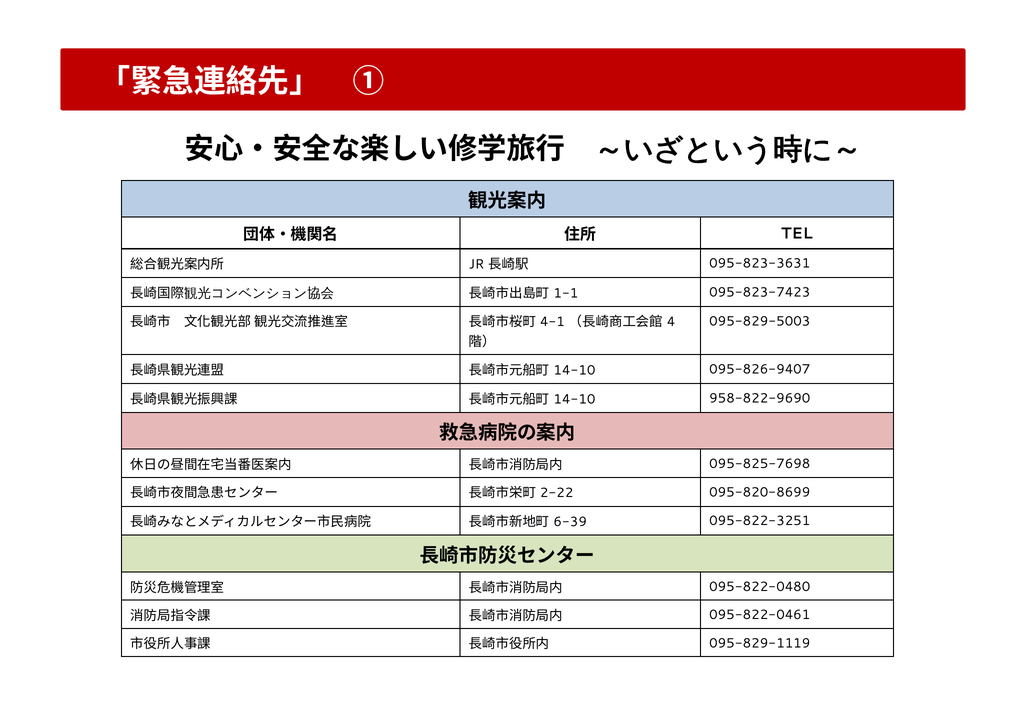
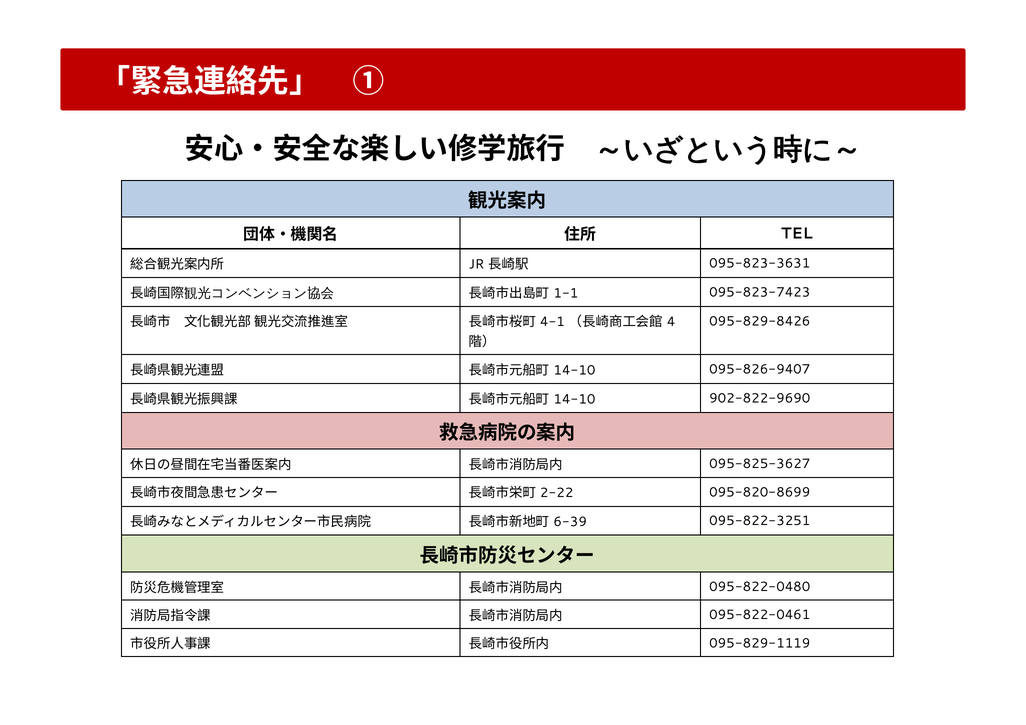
095-829-5003: 095-829-5003 -> 095-829-8426
958-822-9690: 958-822-9690 -> 902-822-9690
095-825-7698: 095-825-7698 -> 095-825-3627
